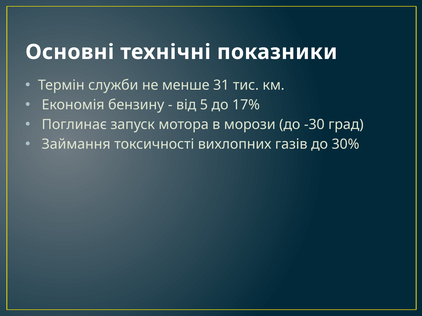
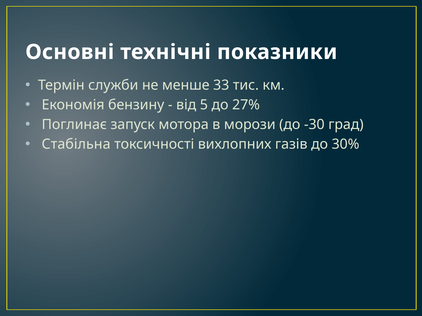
31: 31 -> 33
17%: 17% -> 27%
Займання: Займання -> Стабільна
